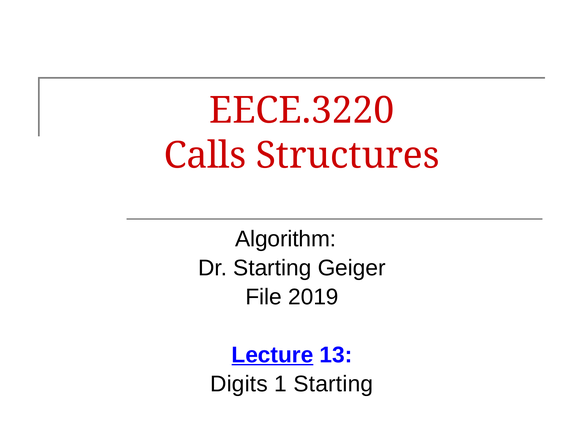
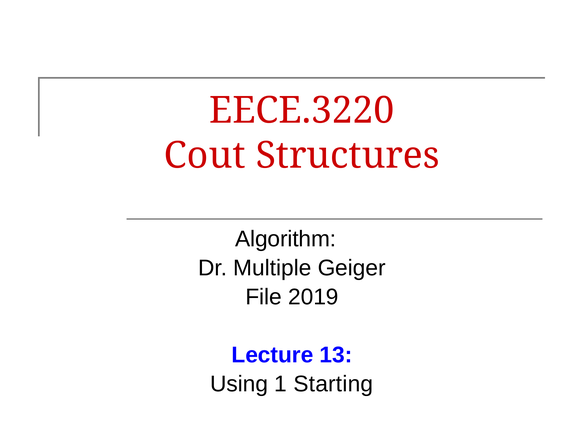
Calls: Calls -> Cout
Dr Starting: Starting -> Multiple
Lecture underline: present -> none
Digits: Digits -> Using
